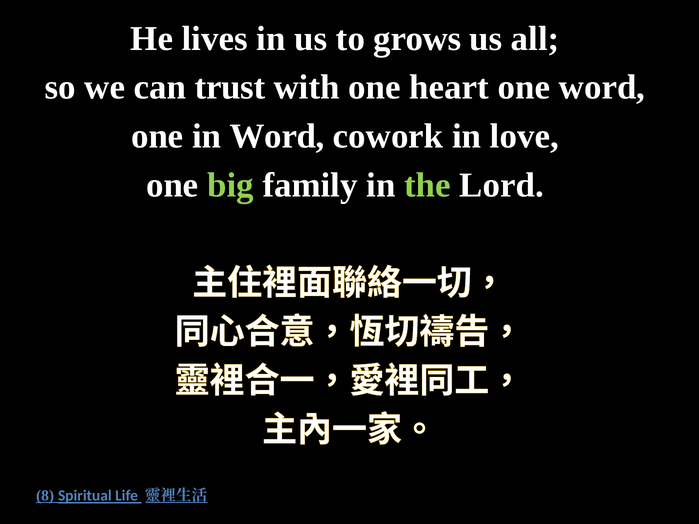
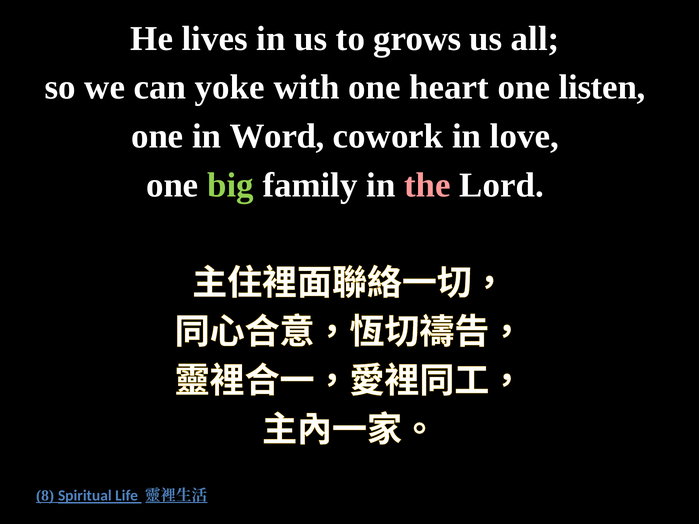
trust: trust -> yoke
one word: word -> listen
the colour: light green -> pink
